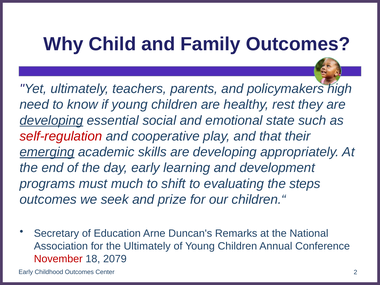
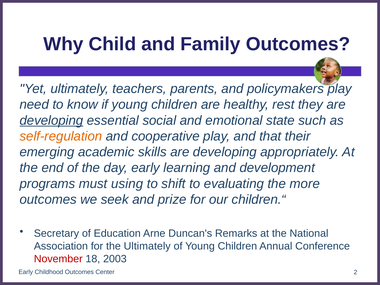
policymakers high: high -> play
self-regulation colour: red -> orange
emerging underline: present -> none
much: much -> using
steps: steps -> more
2079: 2079 -> 2003
